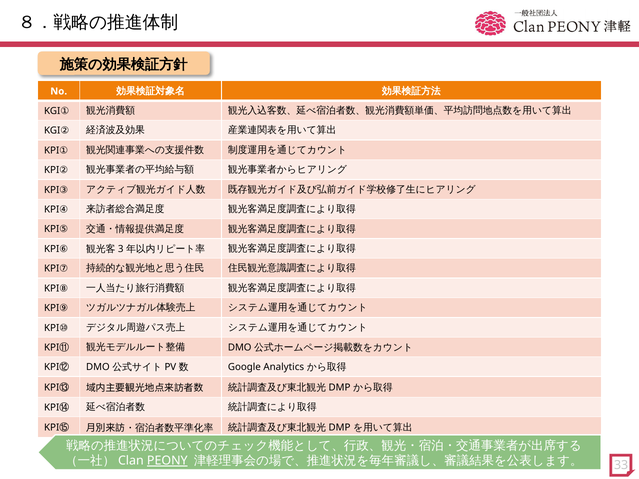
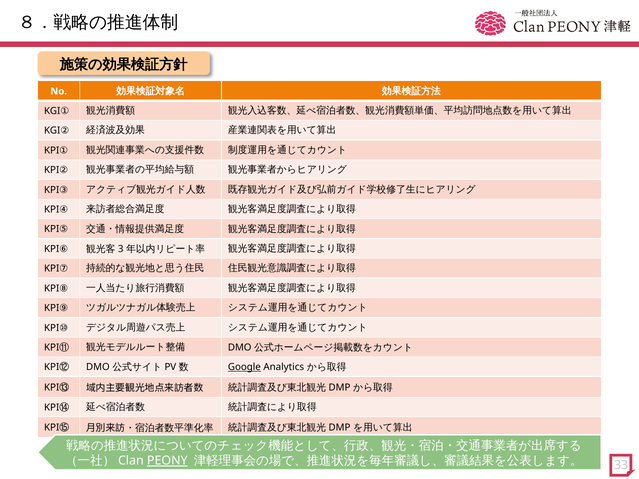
Google underline: none -> present
